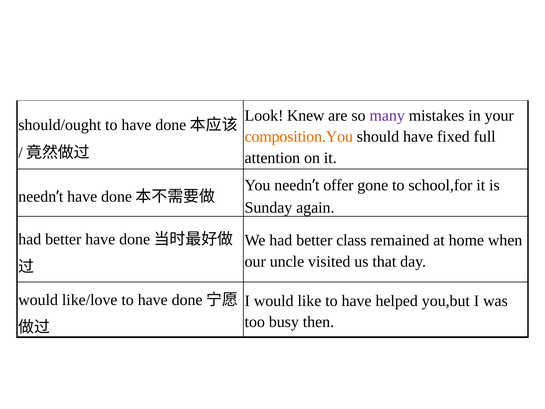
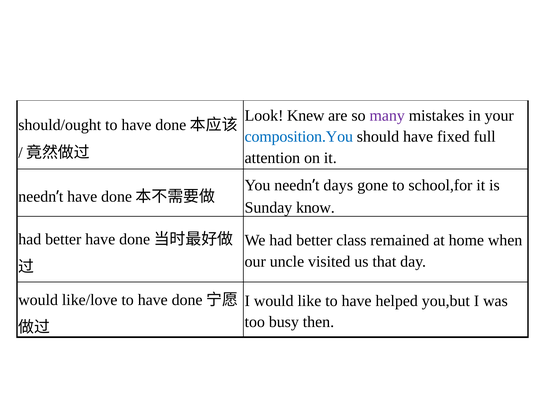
composition.You colour: orange -> blue
offer: offer -> days
again: again -> know
